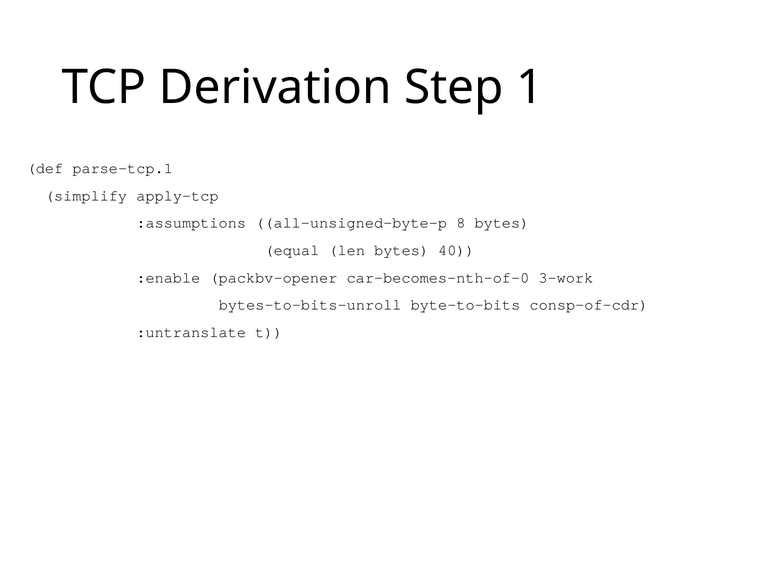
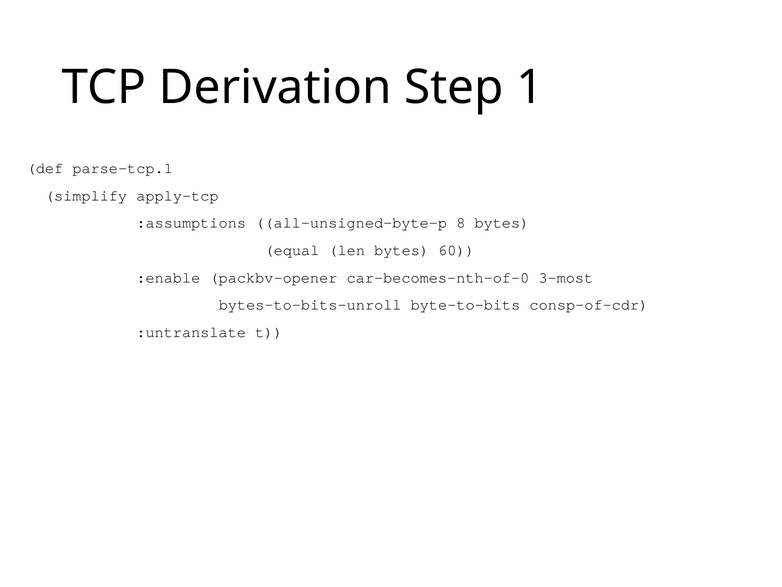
40: 40 -> 60
3-work: 3-work -> 3-most
